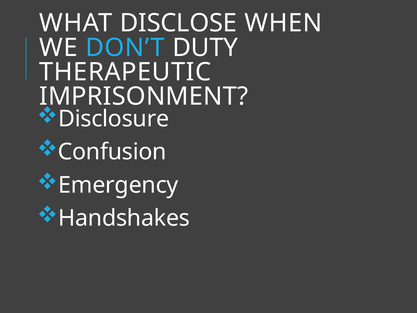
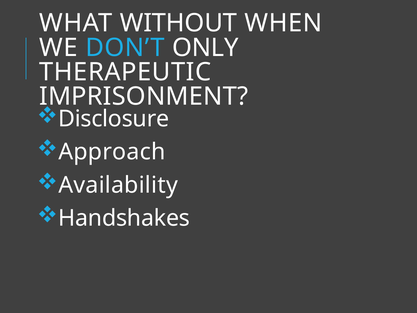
DISCLOSE: DISCLOSE -> WITHOUT
DUTY: DUTY -> ONLY
Confusion: Confusion -> Approach
Emergency: Emergency -> Availability
